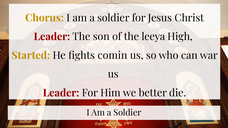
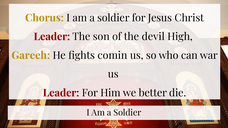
leeya: leeya -> devil
Started: Started -> Gareeh
